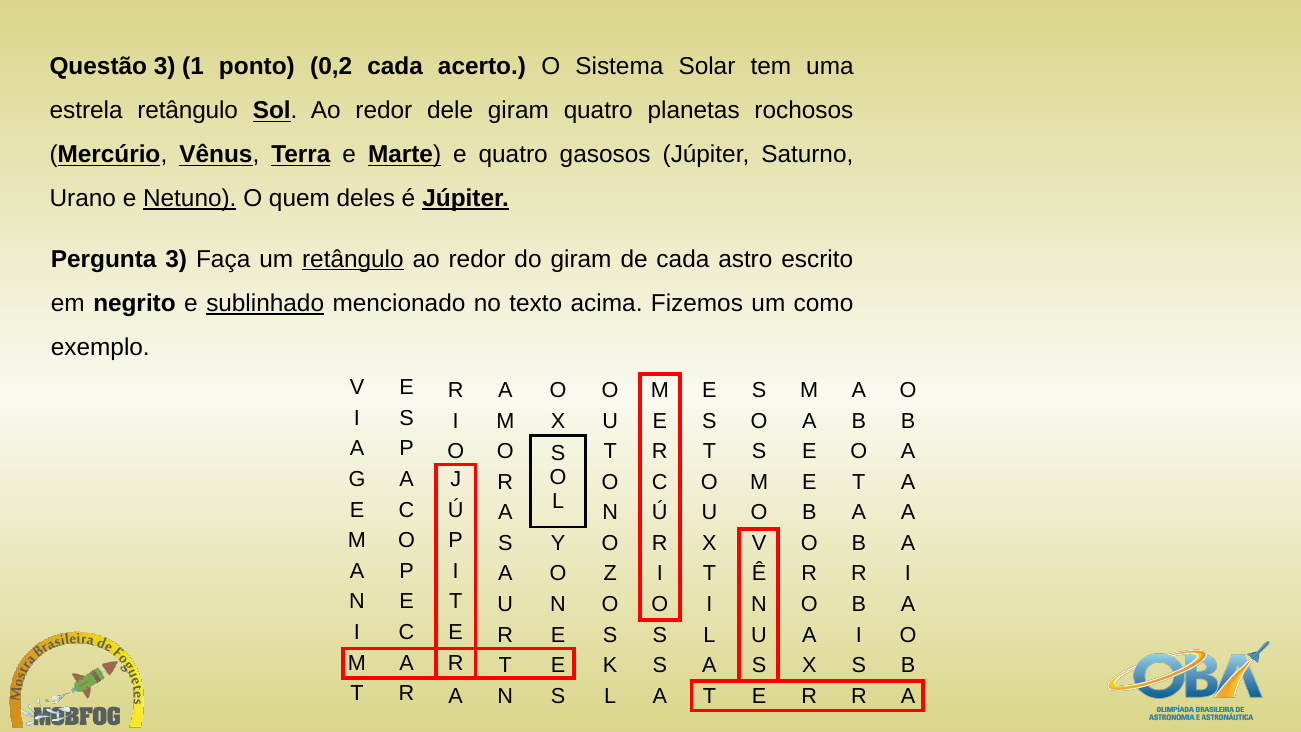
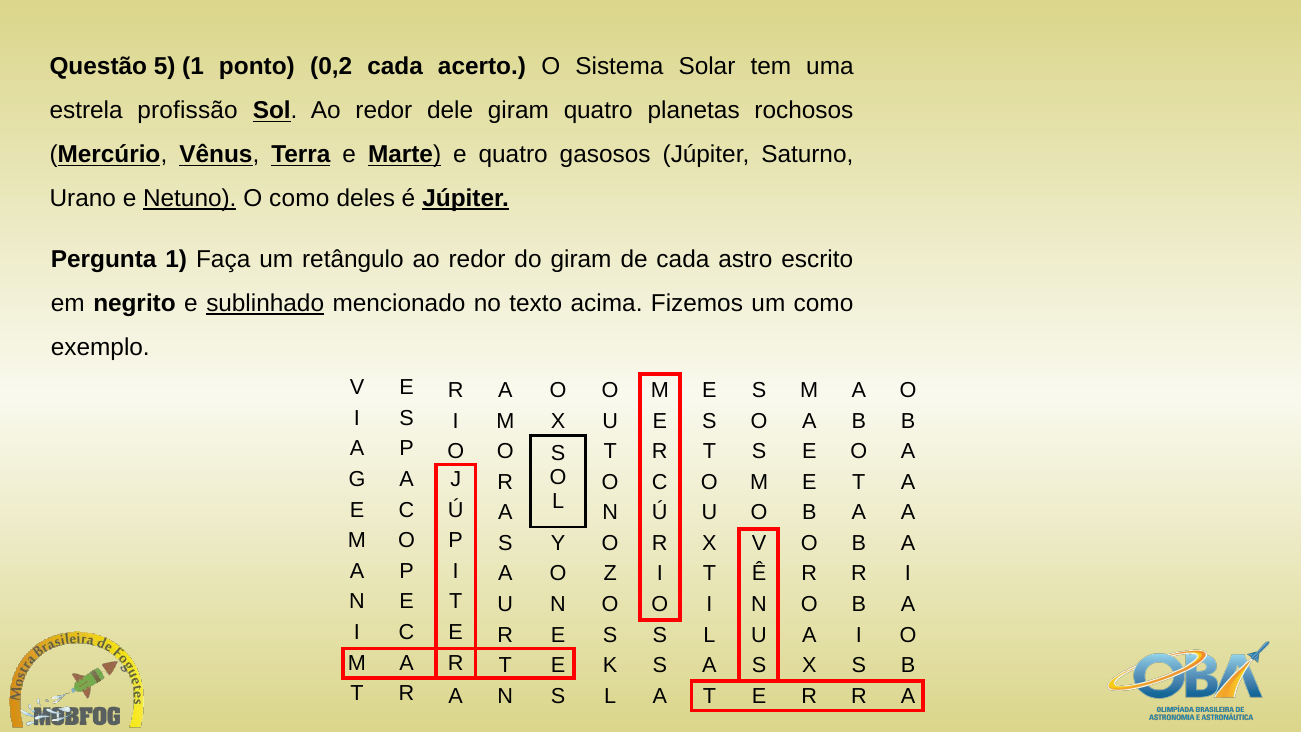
Questão 3: 3 -> 5
estrela retângulo: retângulo -> profissão
O quem: quem -> como
Pergunta 3: 3 -> 1
retângulo at (353, 259) underline: present -> none
